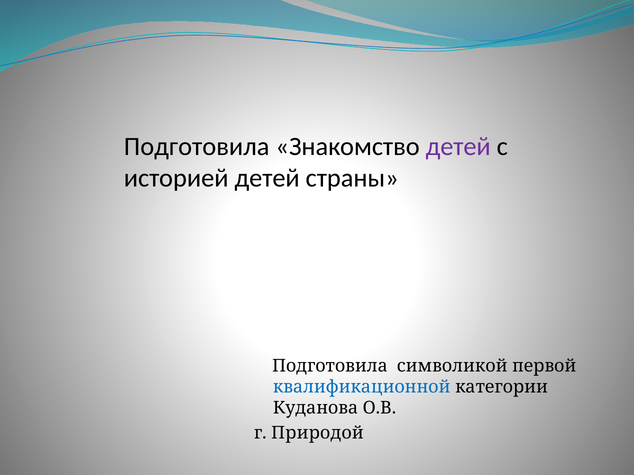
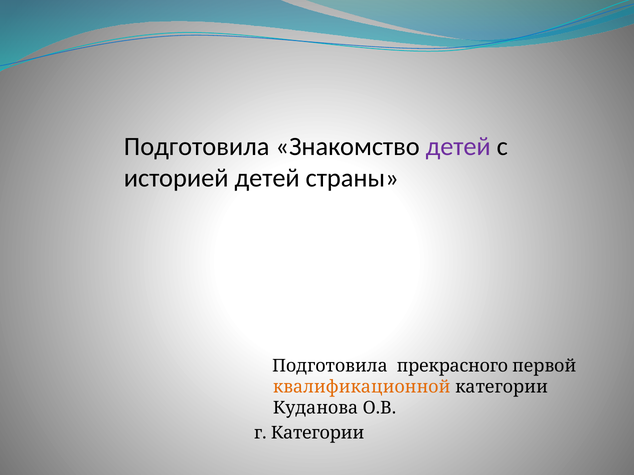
символикой: символикой -> прекрасного
квалификационной colour: blue -> orange
г Природой: Природой -> Категории
